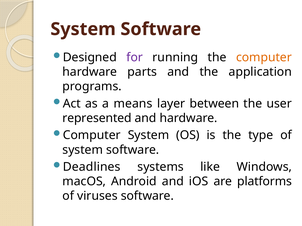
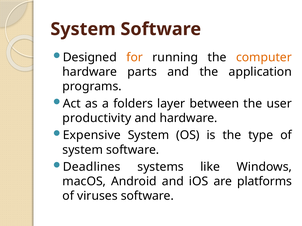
for colour: purple -> orange
means: means -> folders
represented: represented -> productivity
Computer at (92, 136): Computer -> Expensive
